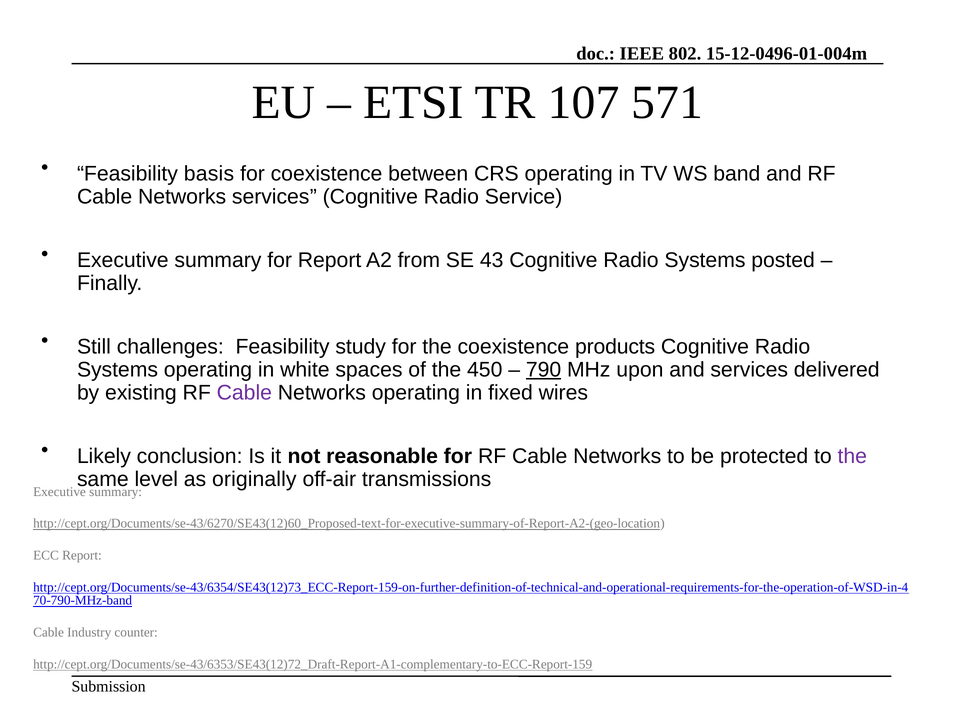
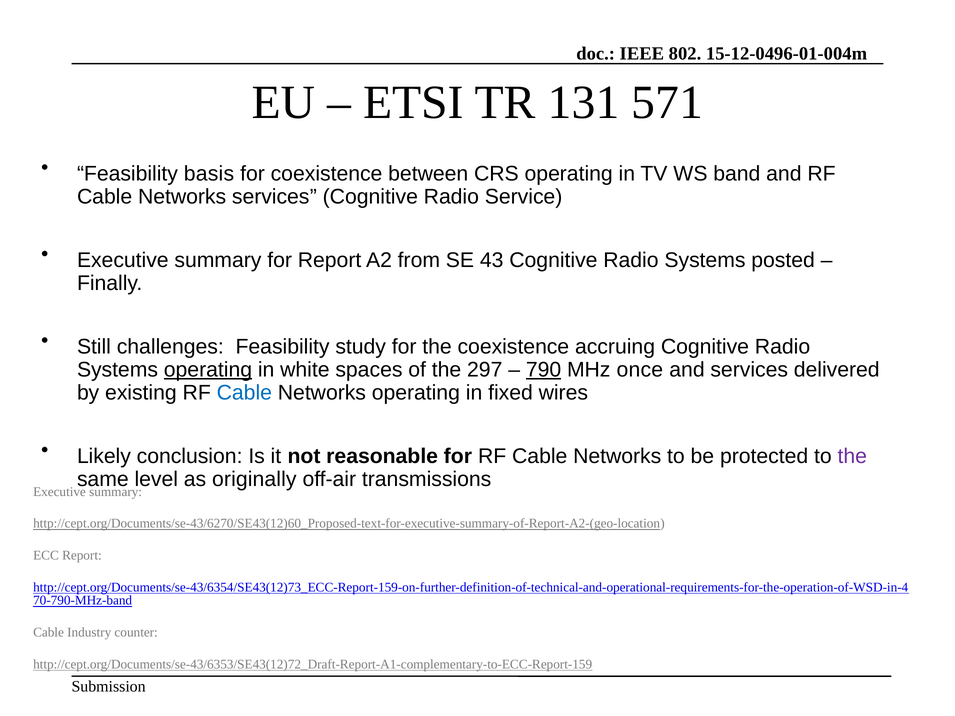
107: 107 -> 131
products: products -> accruing
operating at (208, 370) underline: none -> present
450: 450 -> 297
upon: upon -> once
Cable at (244, 393) colour: purple -> blue
